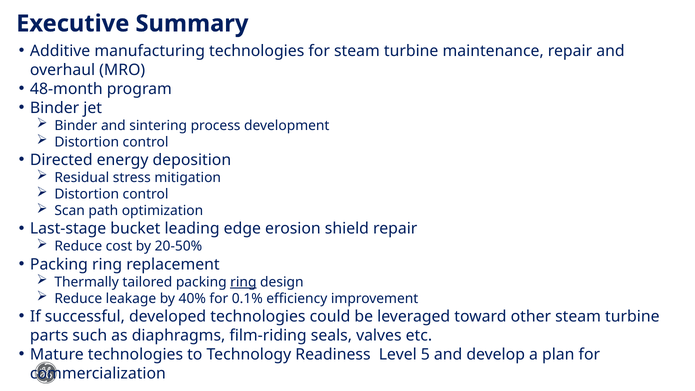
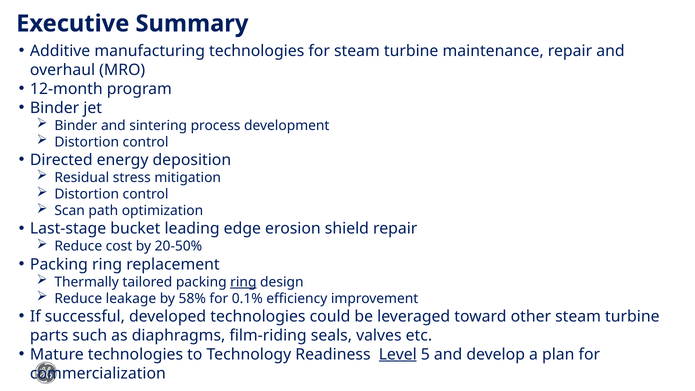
48-month: 48-month -> 12-month
40%: 40% -> 58%
Level underline: none -> present
